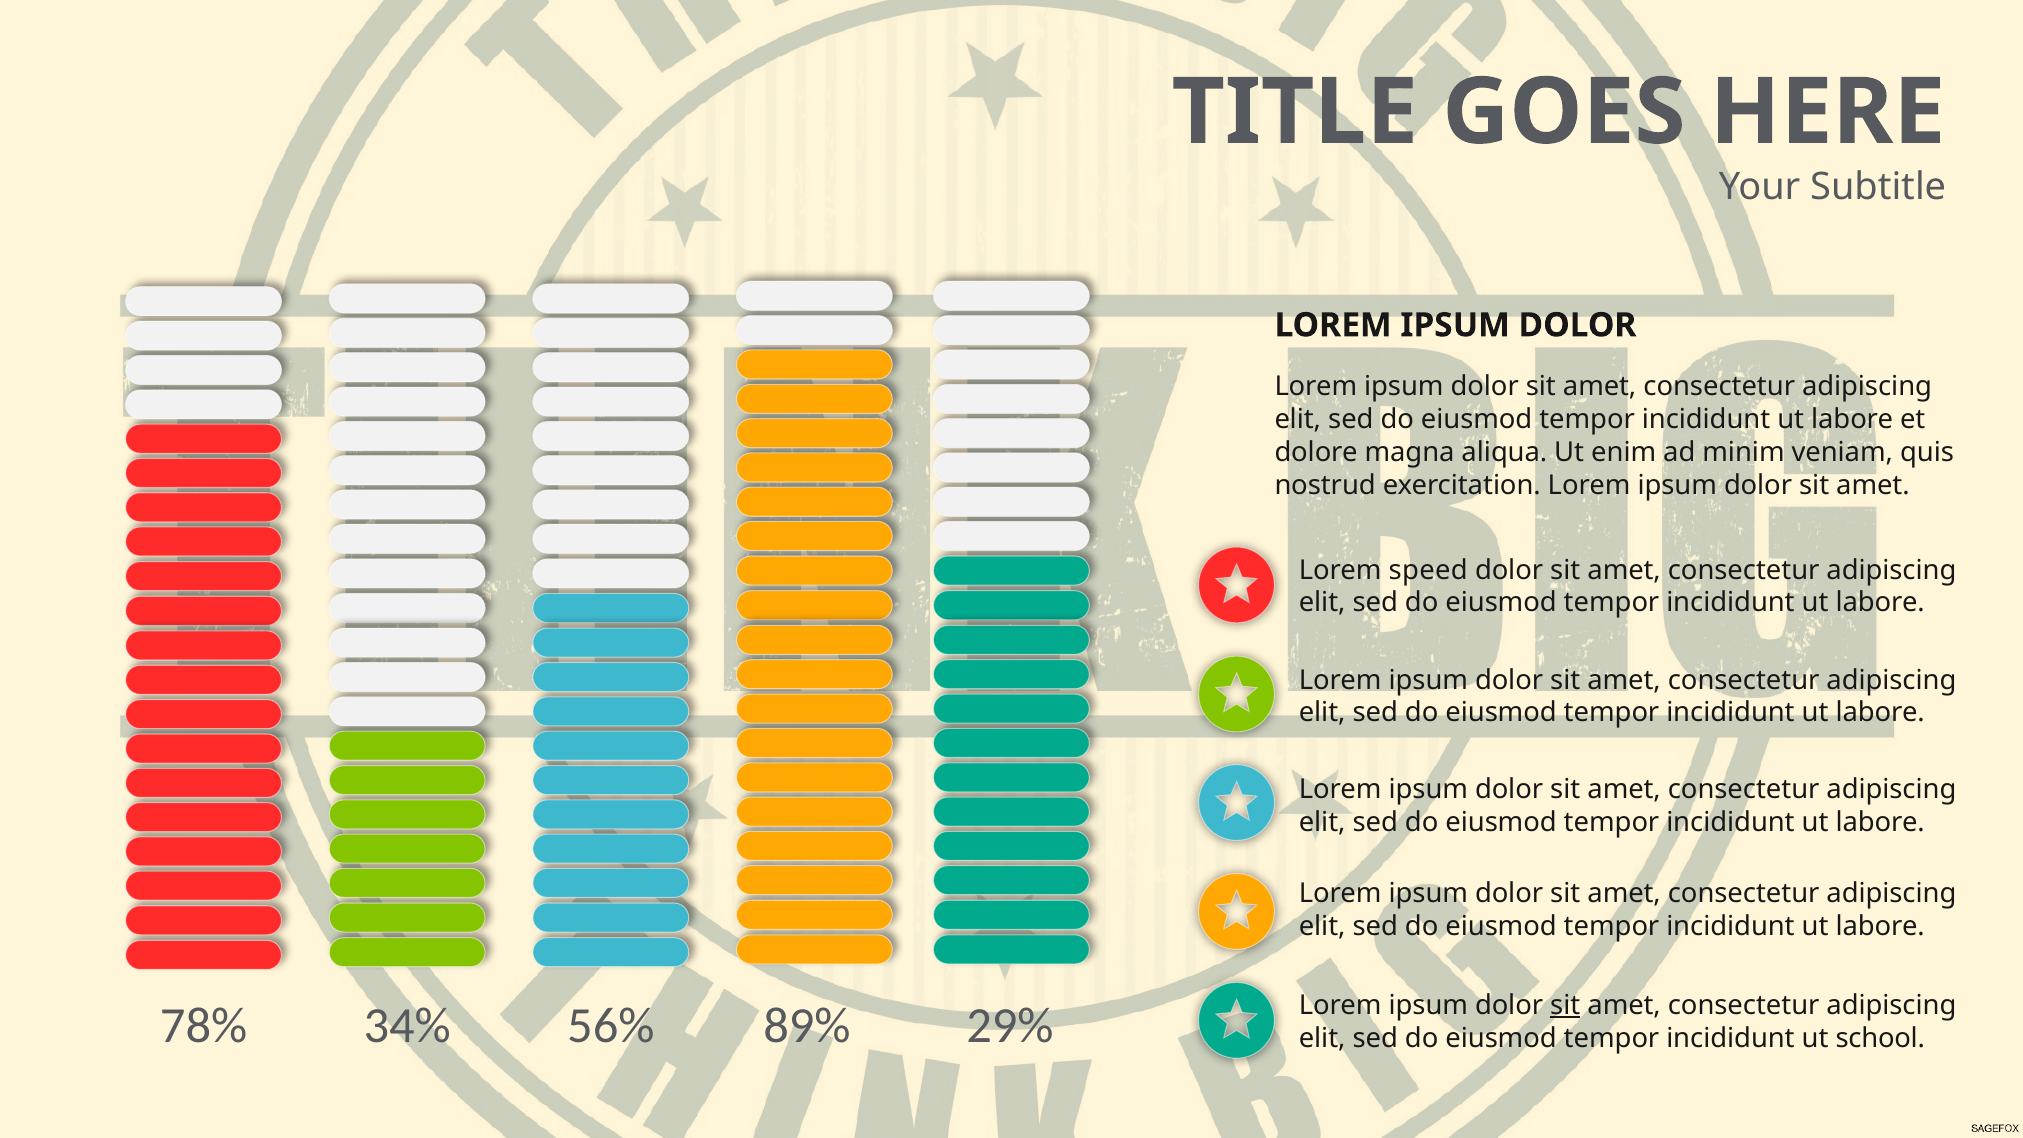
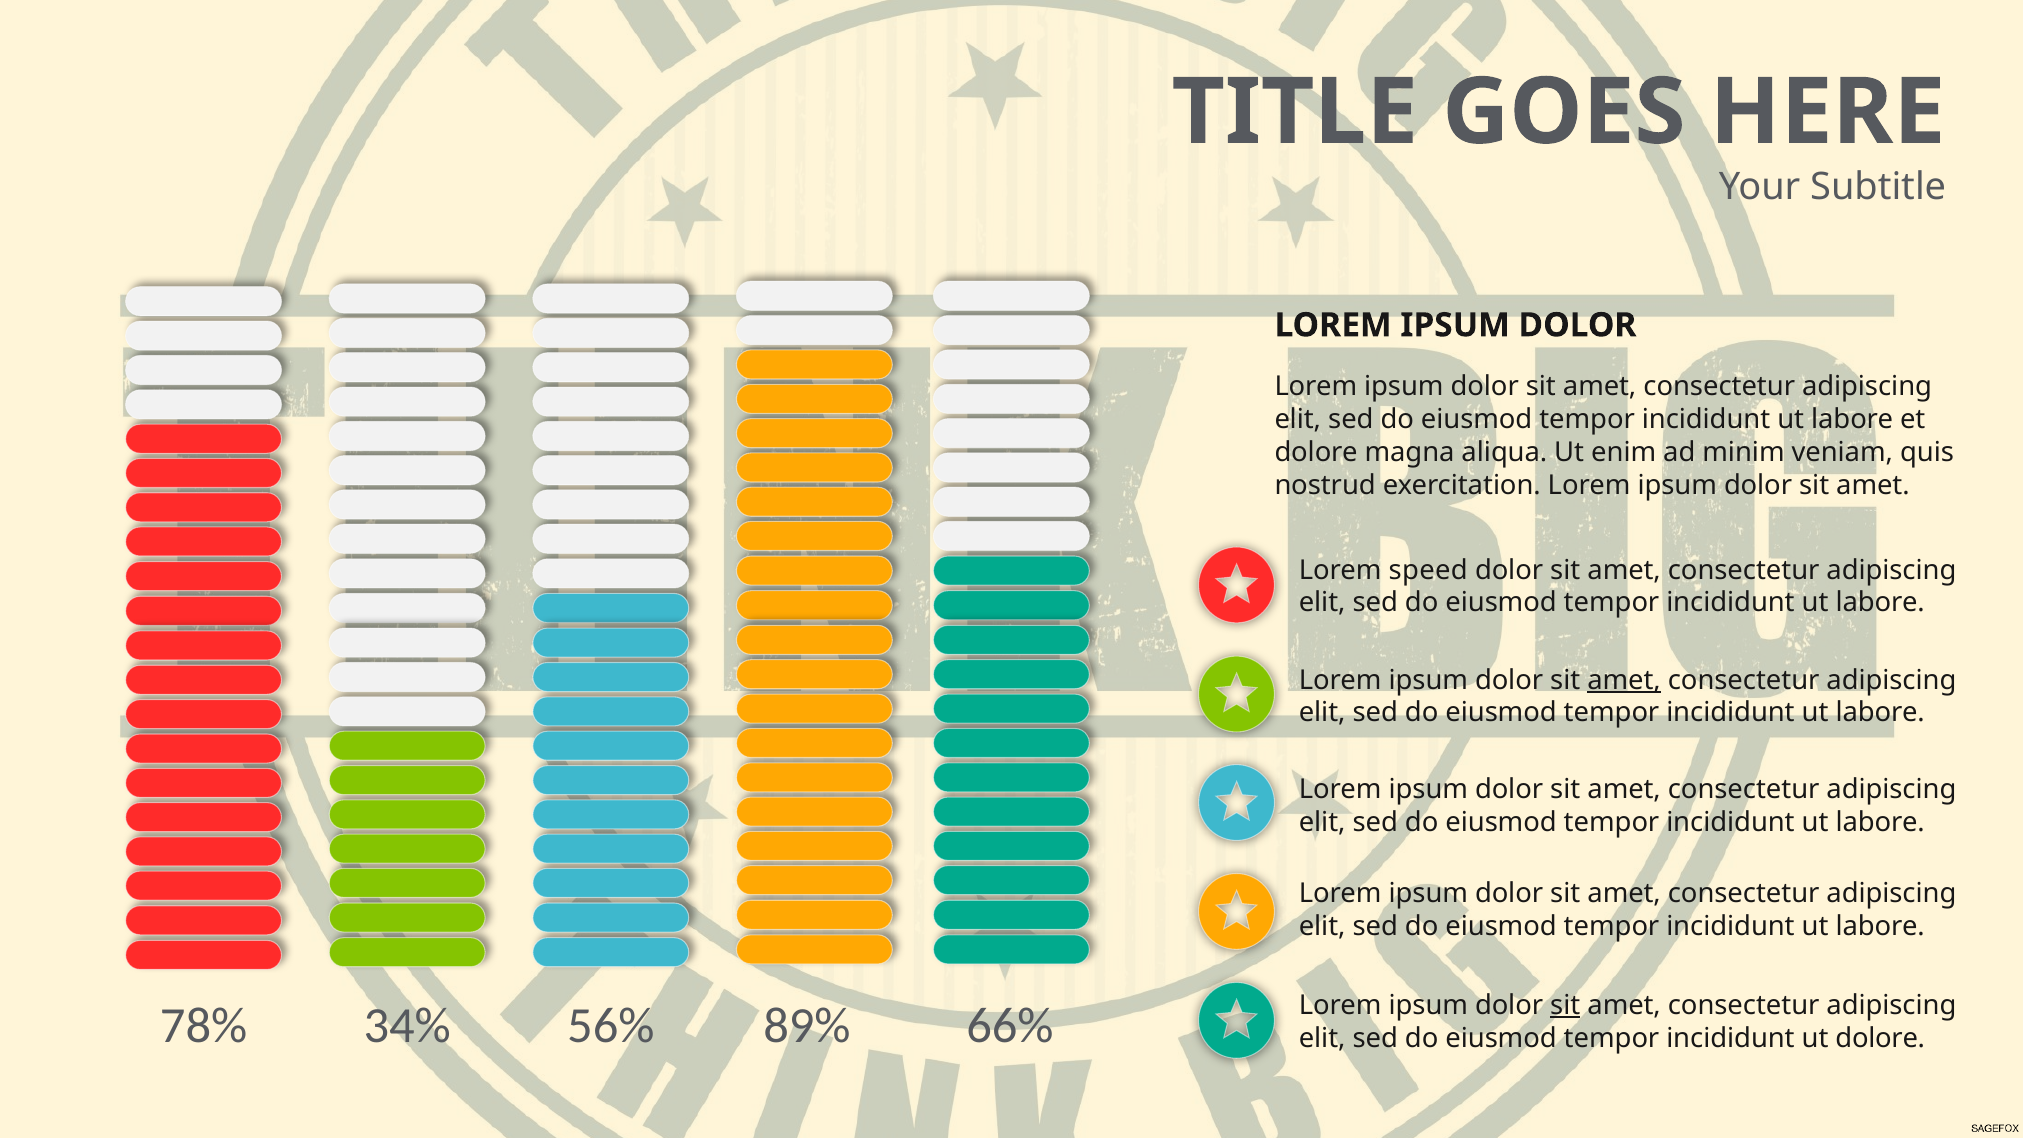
amet at (1624, 680) underline: none -> present
29%: 29% -> 66%
ut school: school -> dolore
